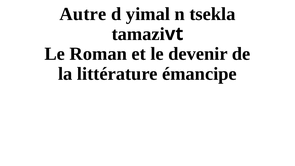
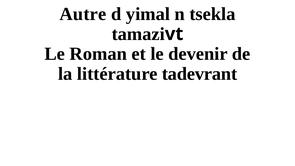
émancipe: émancipe -> tadevrant
